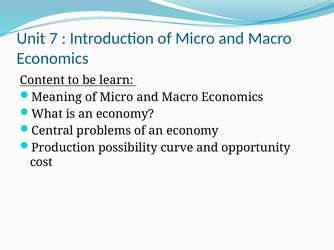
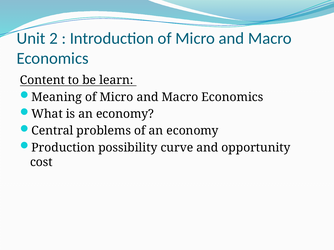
7: 7 -> 2
